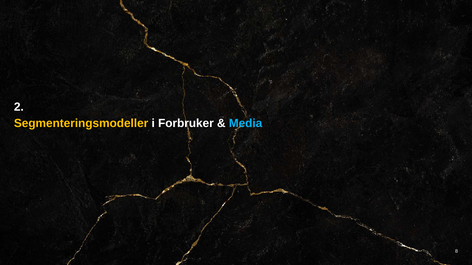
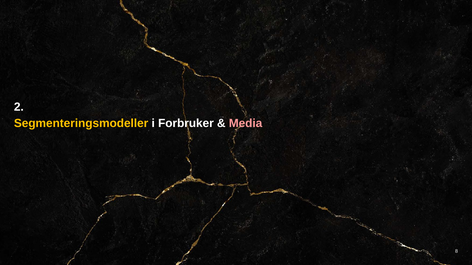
Media colour: light blue -> pink
